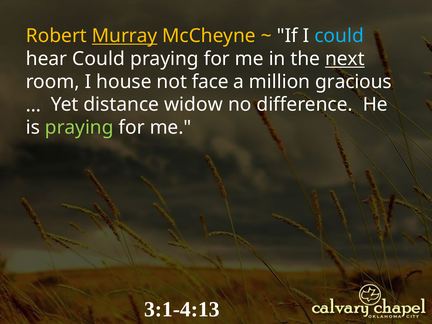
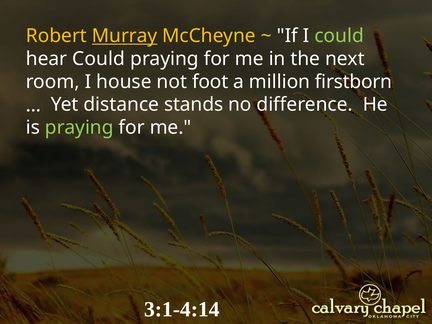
could at (339, 36) colour: light blue -> light green
next underline: present -> none
face: face -> foot
gracious: gracious -> firstborn
widow: widow -> stands
3:1-4:13: 3:1-4:13 -> 3:1-4:14
